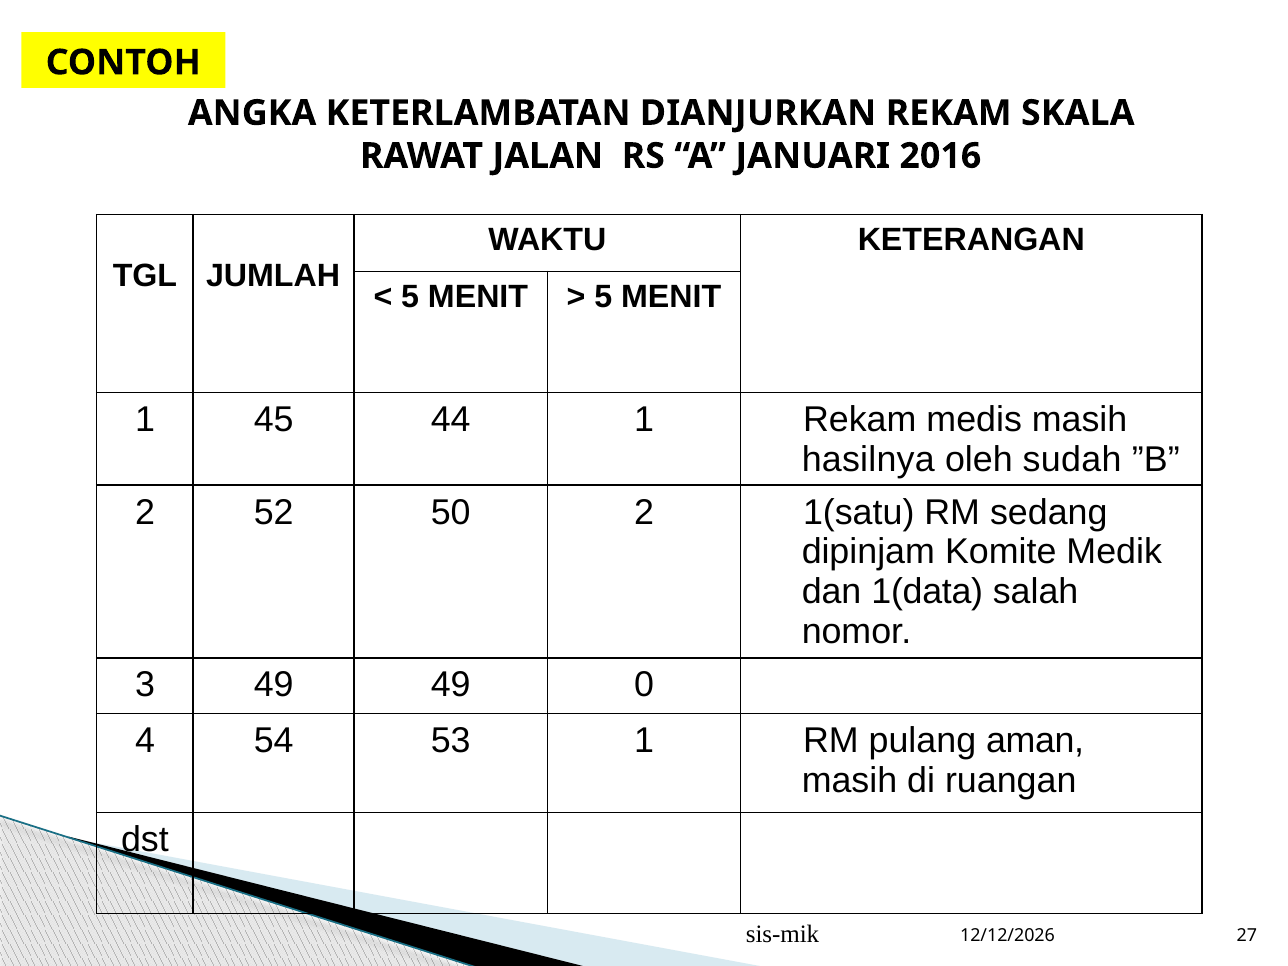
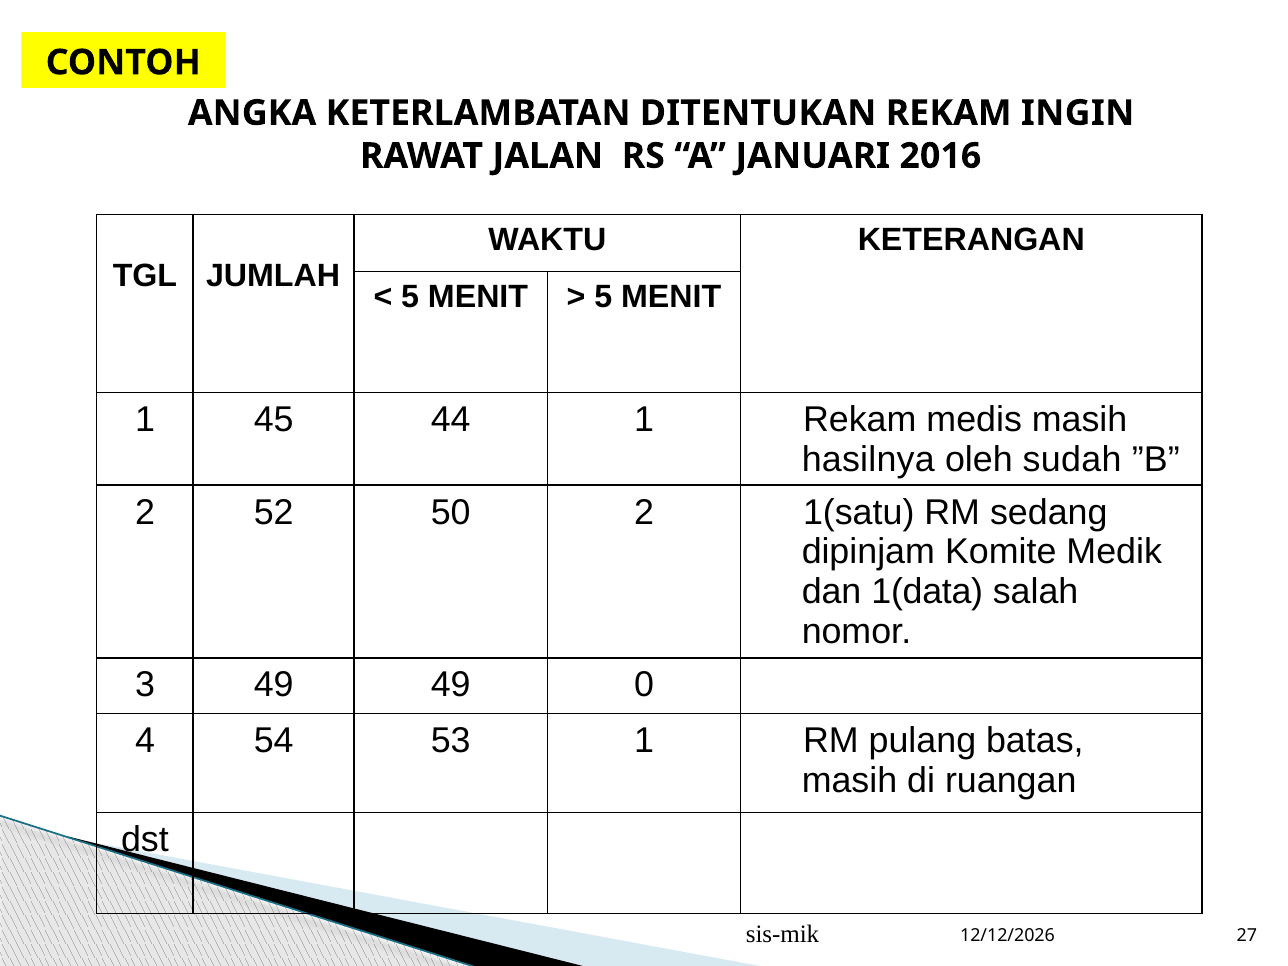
DIANJURKAN: DIANJURKAN -> DITENTUKAN
SKALA: SKALA -> INGIN
aman: aman -> batas
